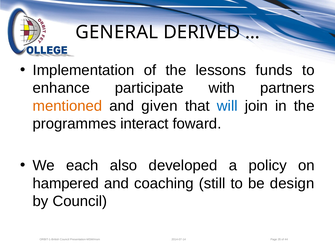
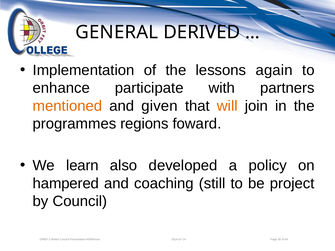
funds: funds -> again
will colour: blue -> orange
interact: interact -> regions
each: each -> learn
design: design -> project
